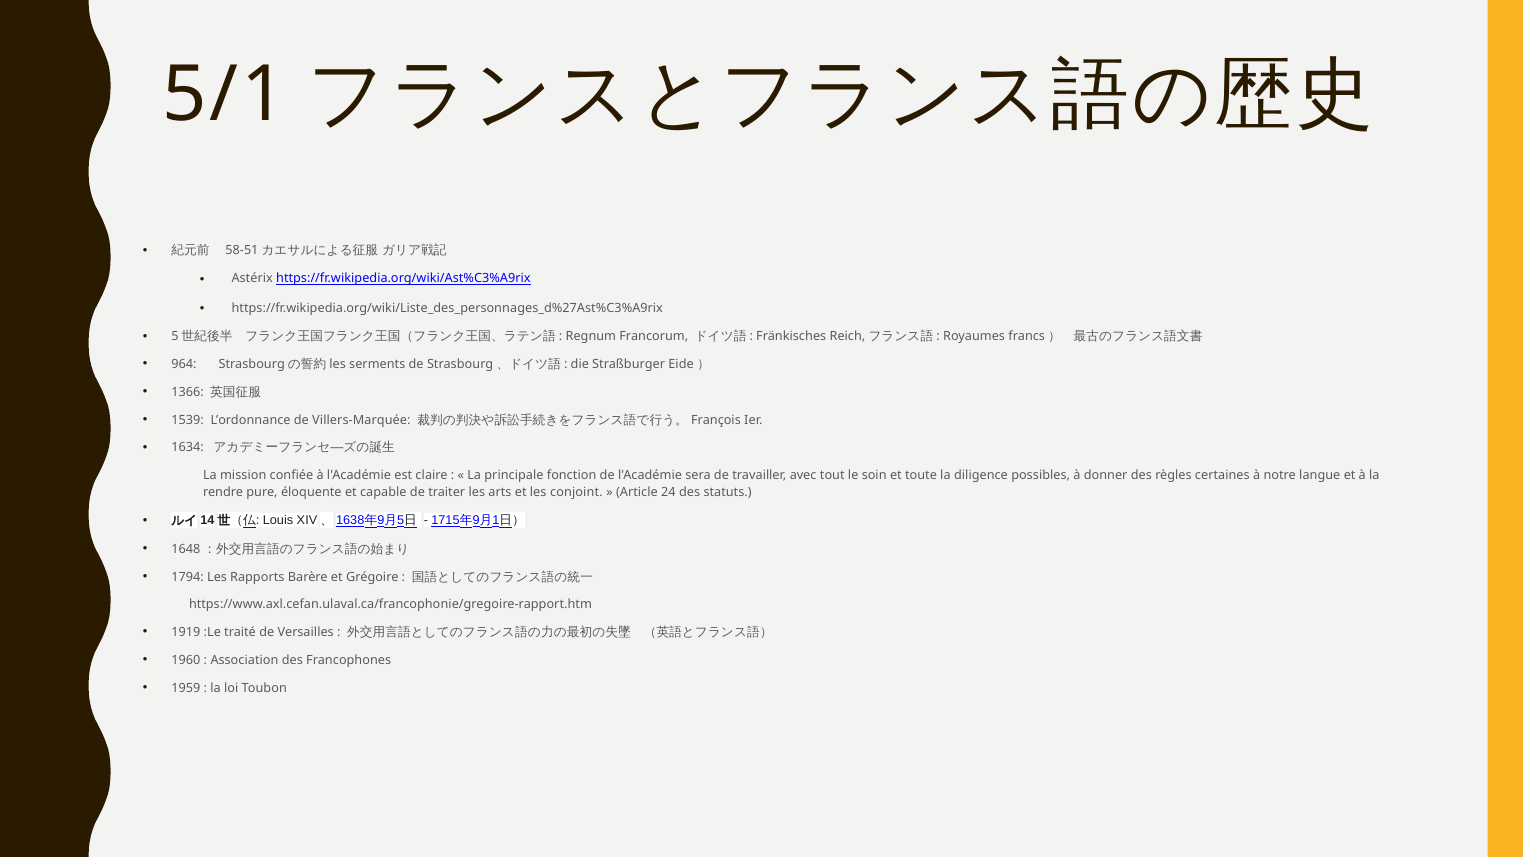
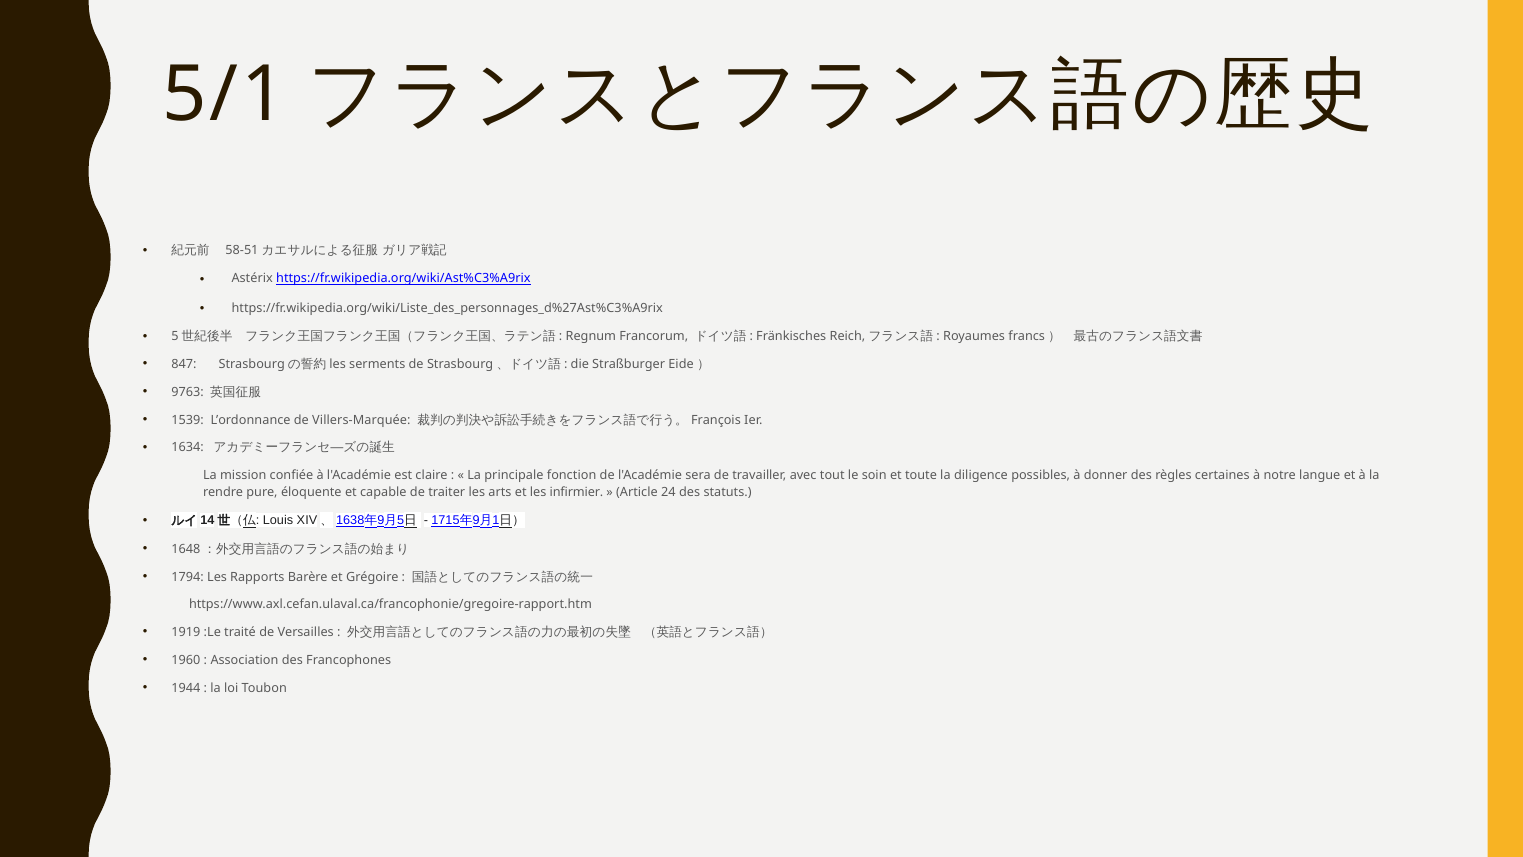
964: 964 -> 847
1366: 1366 -> 9763
conjoint: conjoint -> infirmier
1959: 1959 -> 1944
